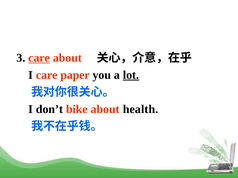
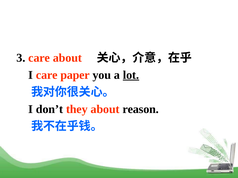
care at (39, 58) underline: present -> none
bike: bike -> they
health: health -> reason
